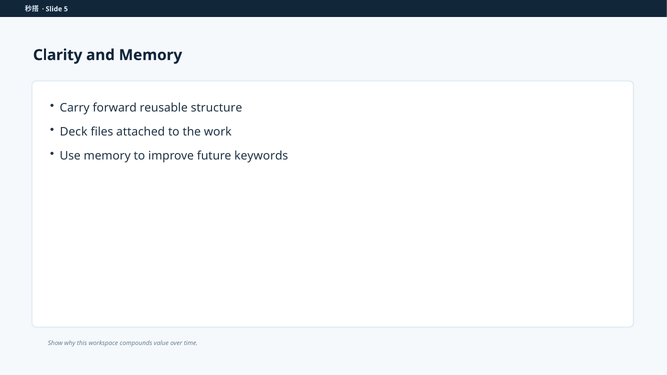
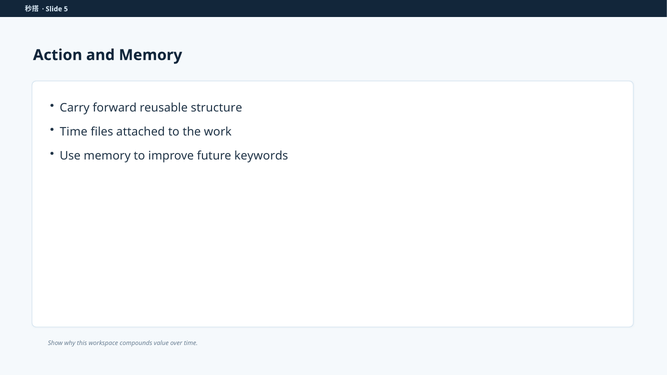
Clarity: Clarity -> Action
Deck at (74, 132): Deck -> Time
